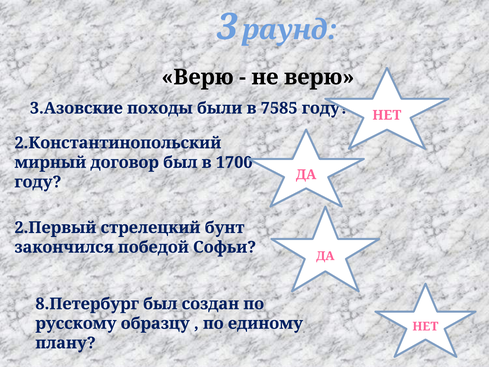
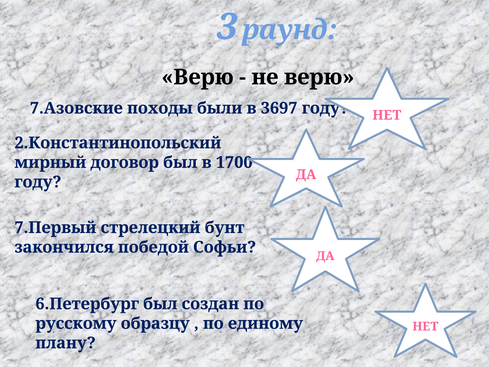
3.Азовские: 3.Азовские -> 7.Азовские
7585: 7585 -> 3697
2.Первый: 2.Первый -> 7.Первый
8.Петербург: 8.Петербург -> 6.Петербург
